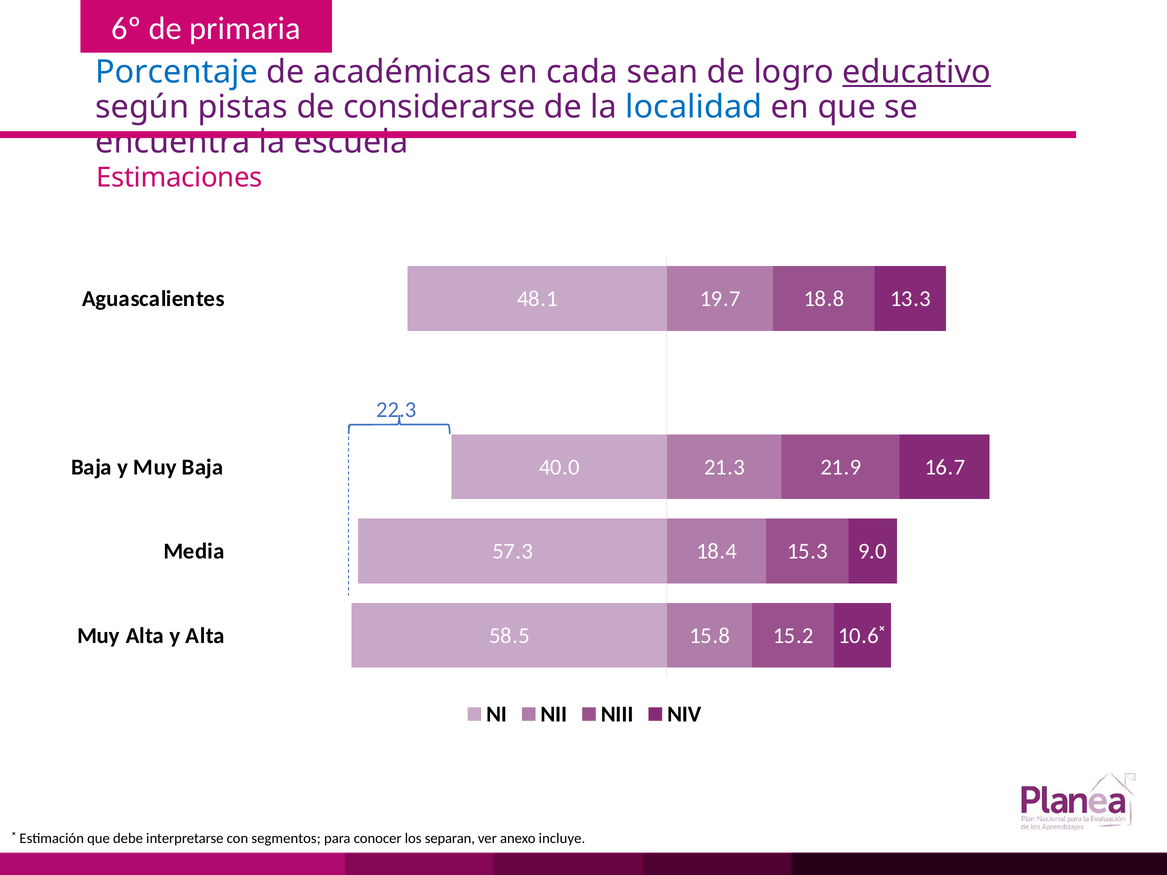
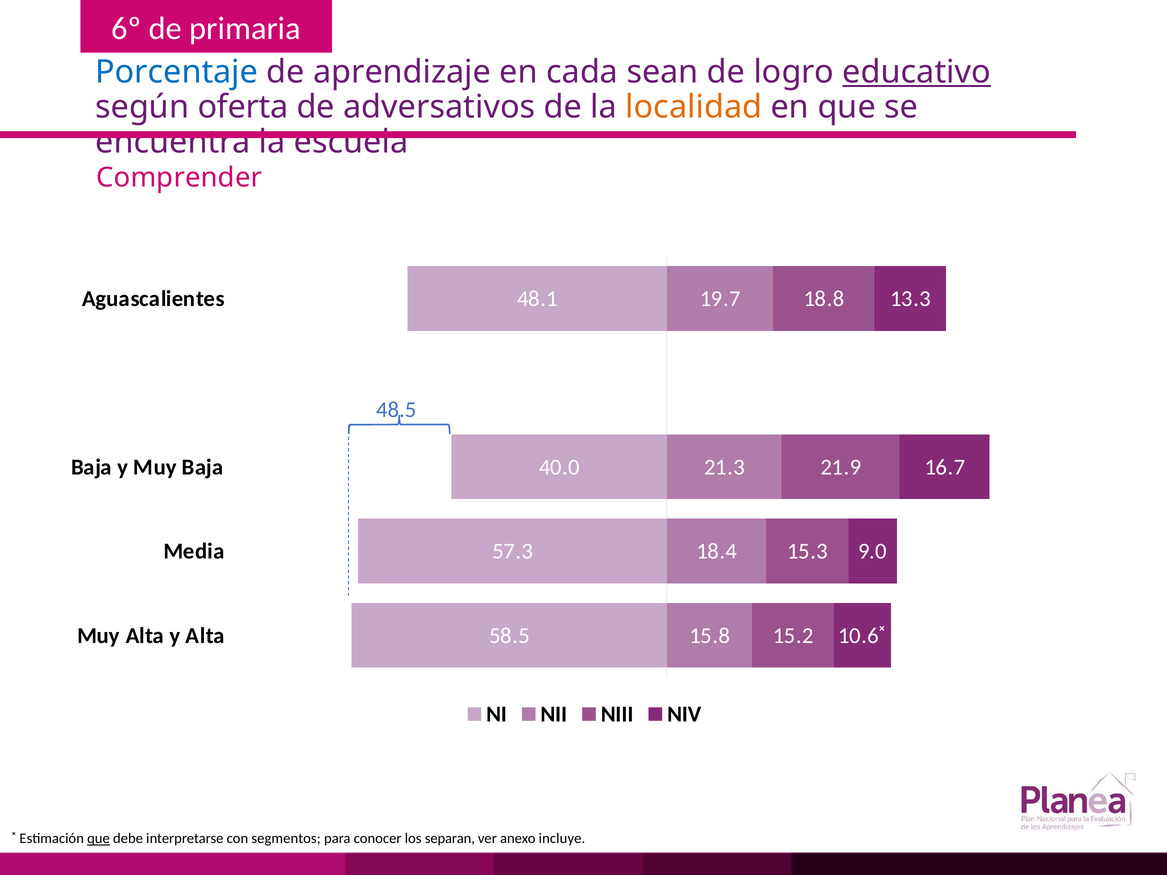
académicas: académicas -> aprendizaje
pistas: pistas -> oferta
considerarse: considerarse -> adversativos
localidad colour: blue -> orange
Estimaciones: Estimaciones -> Comprender
22.3: 22.3 -> 48.5
que at (98, 839) underline: none -> present
